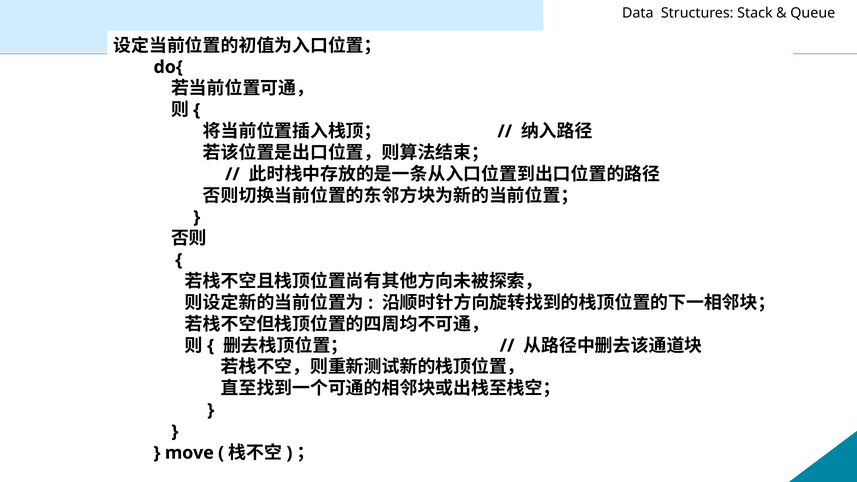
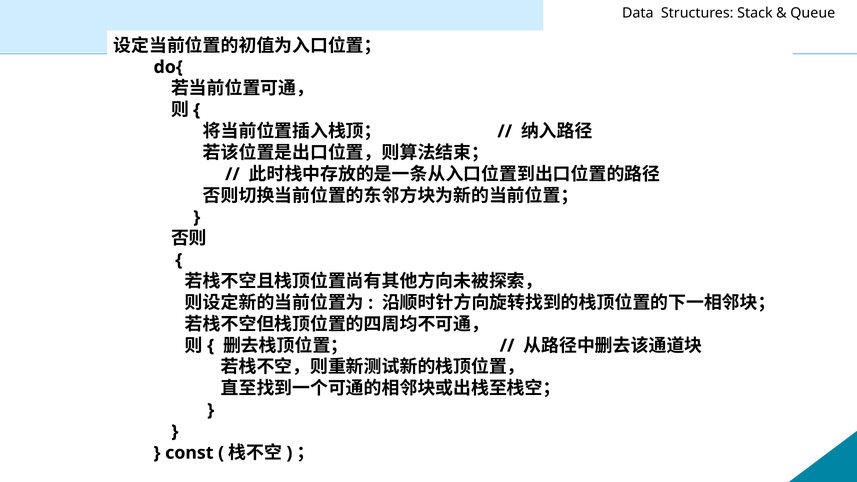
move: move -> const
